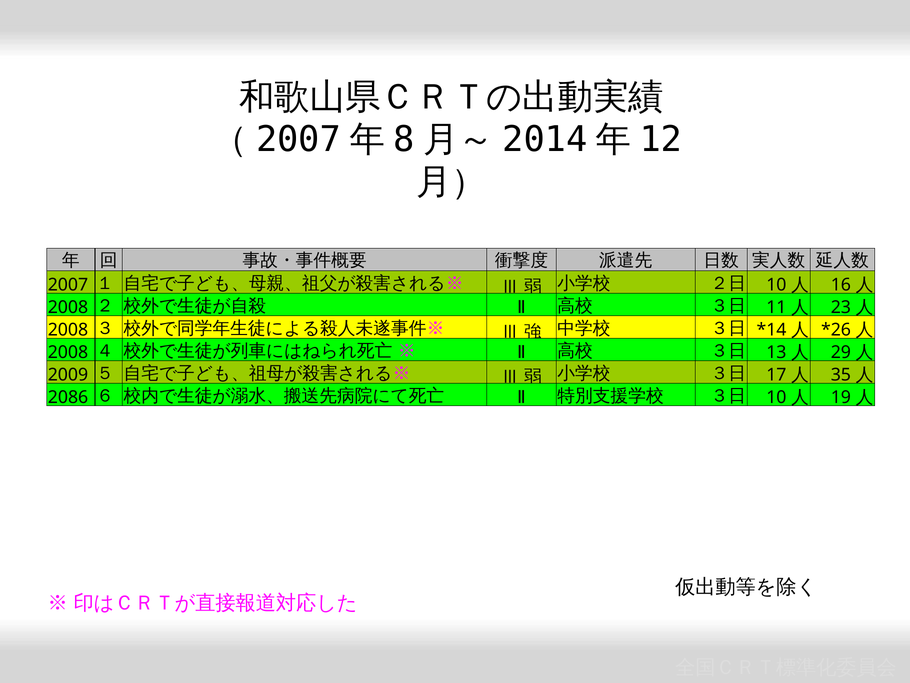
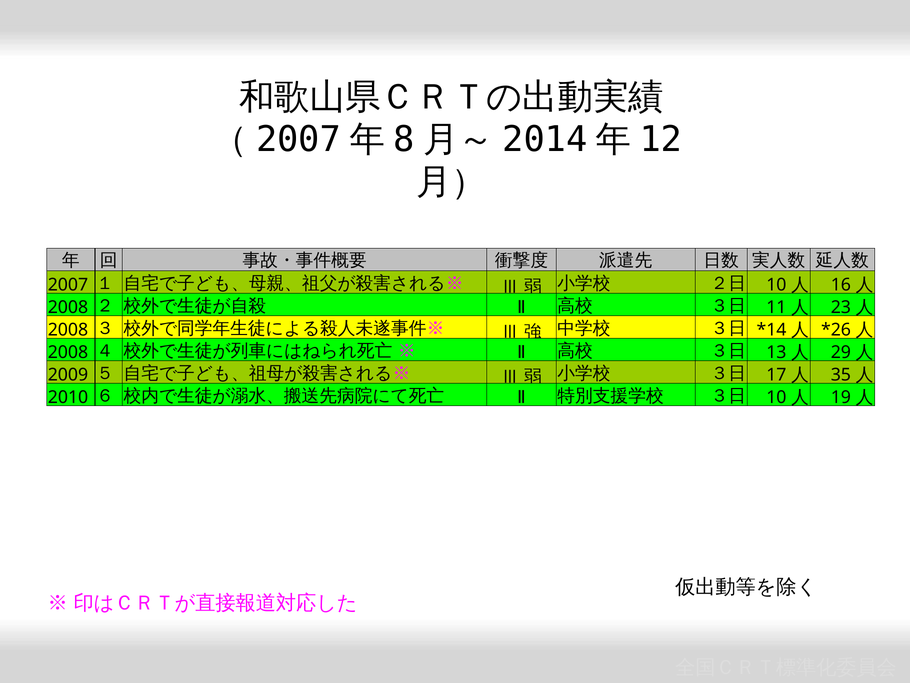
2086: 2086 -> 2010
